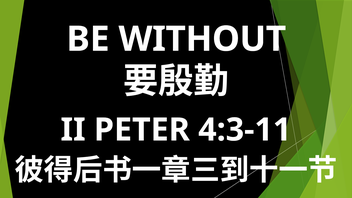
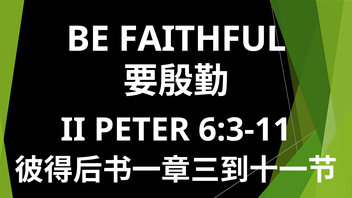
WITHOUT: WITHOUT -> FAITHFUL
4:3-11: 4:3-11 -> 6:3-11
